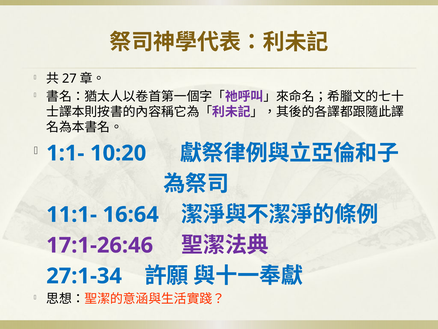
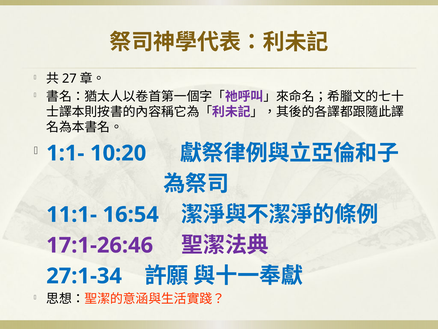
16:64: 16:64 -> 16:54
